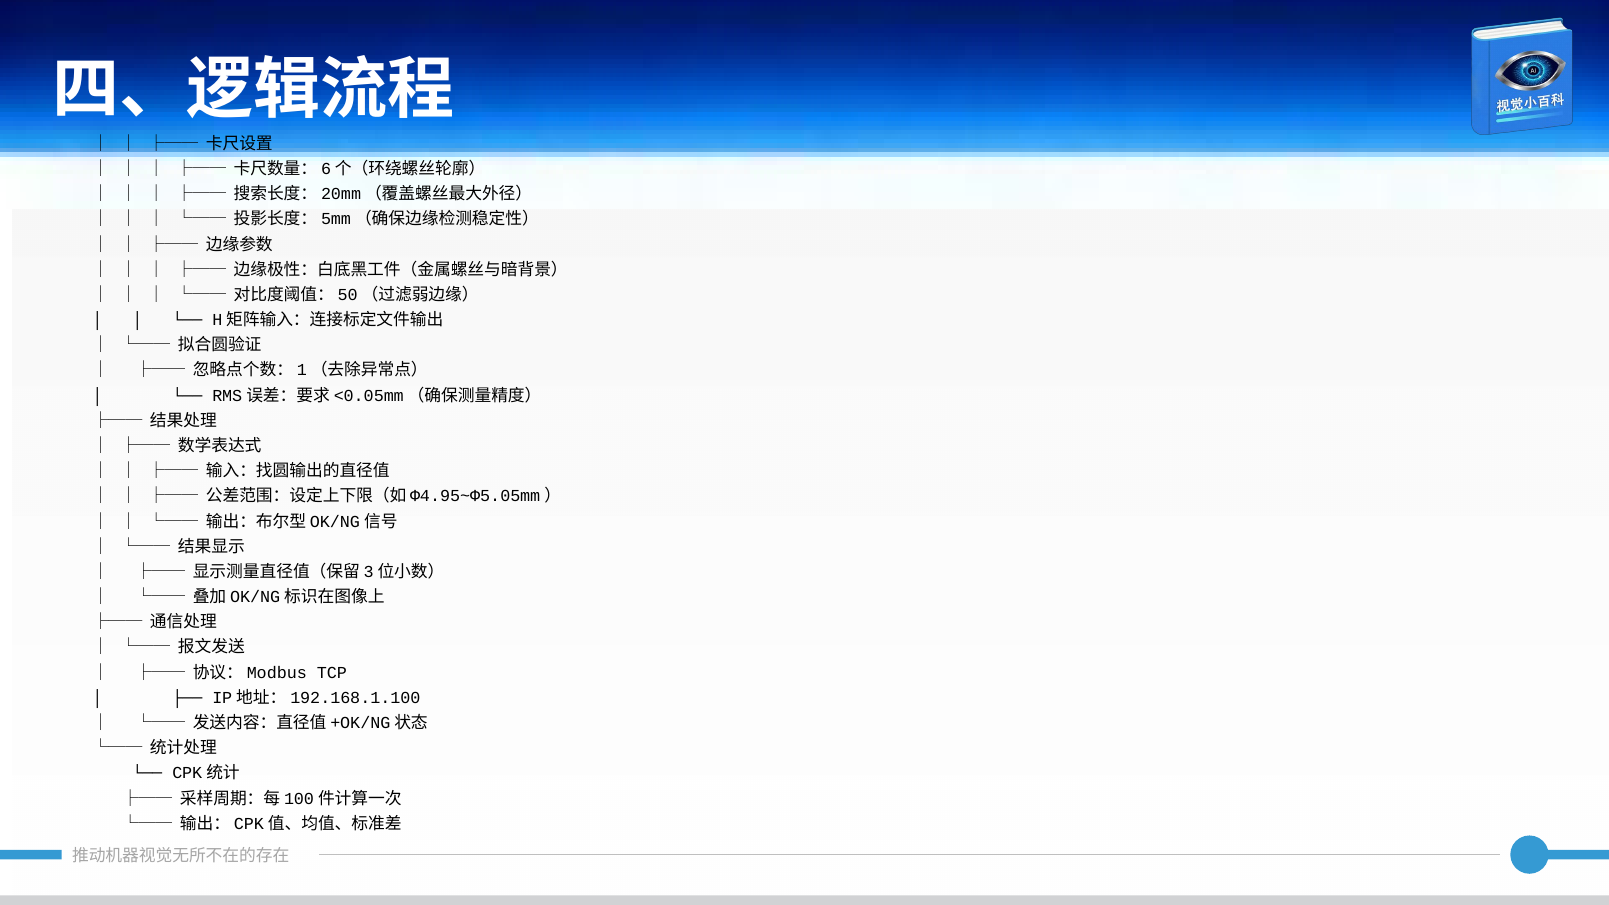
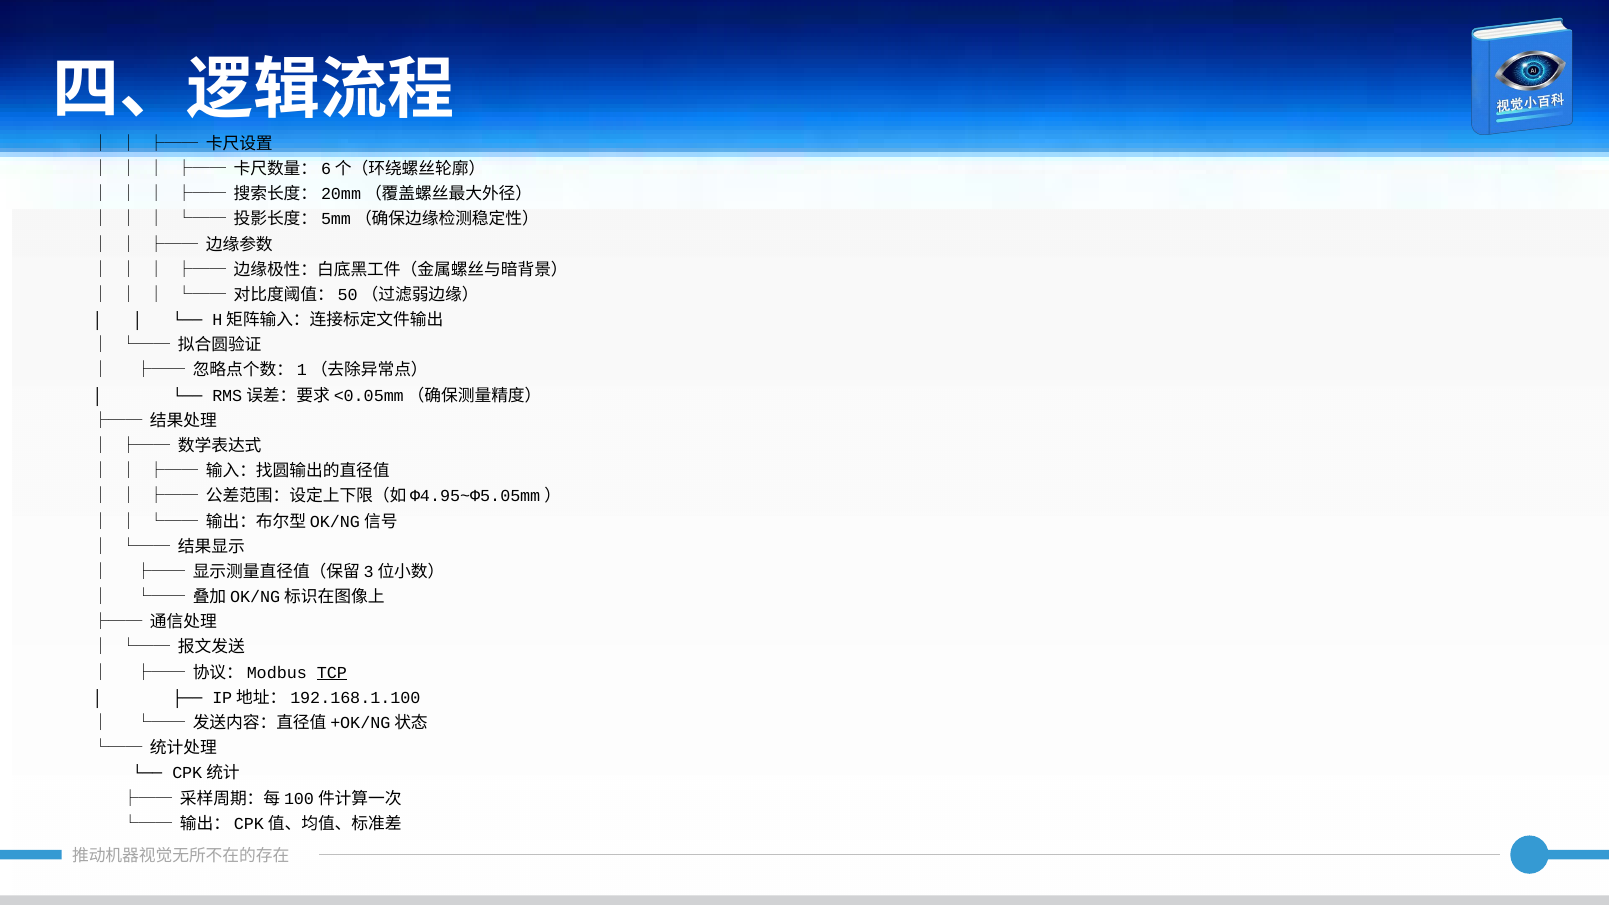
TCP underline: none -> present
